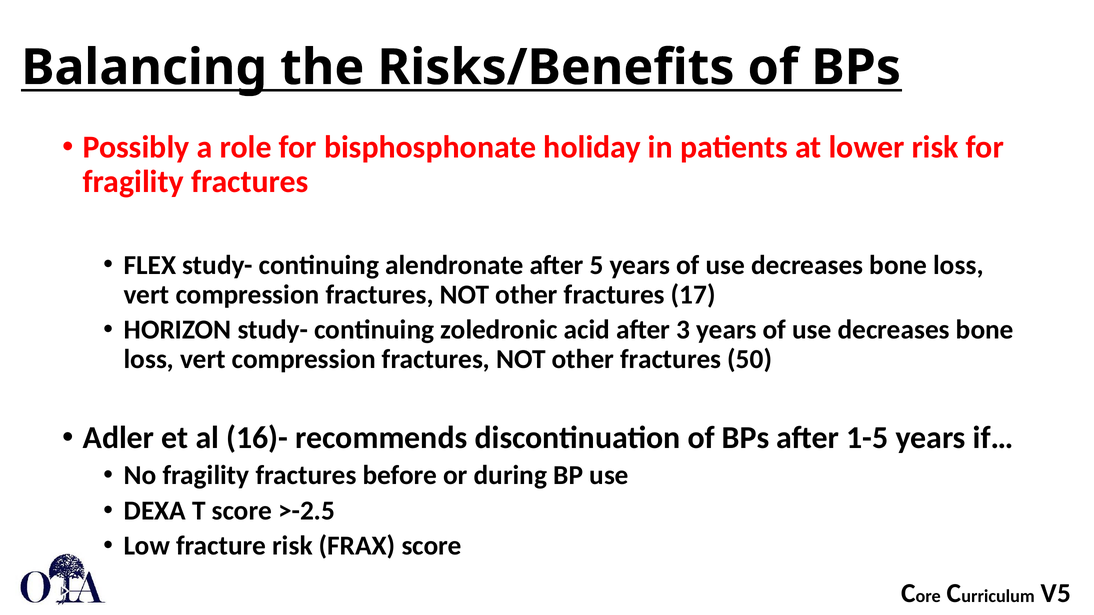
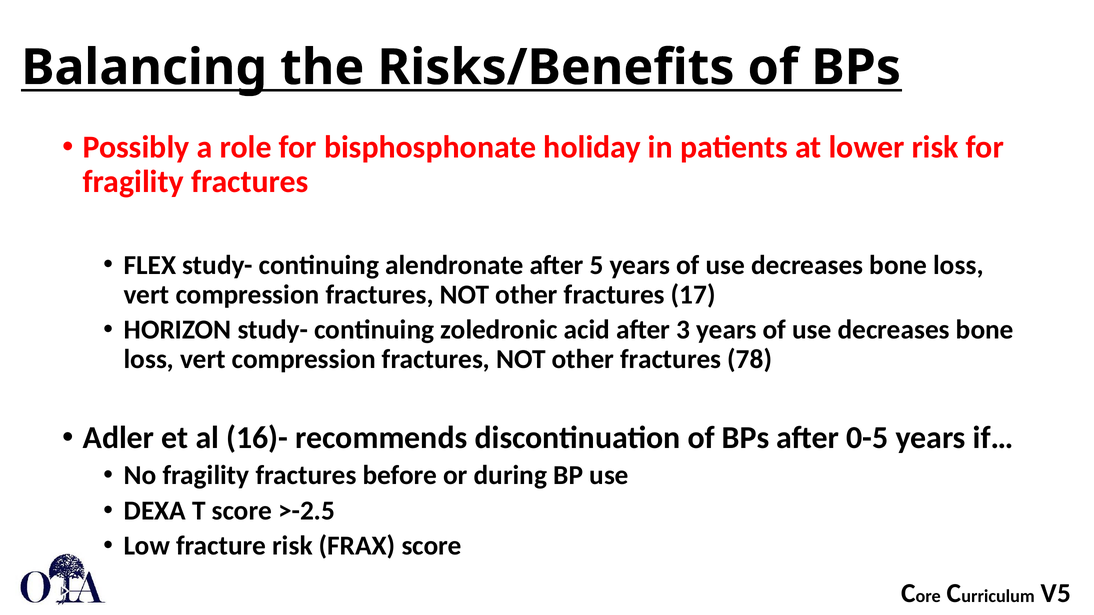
50: 50 -> 78
1-5: 1-5 -> 0-5
